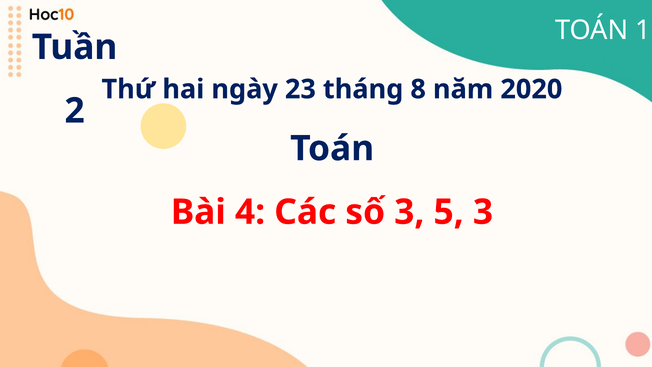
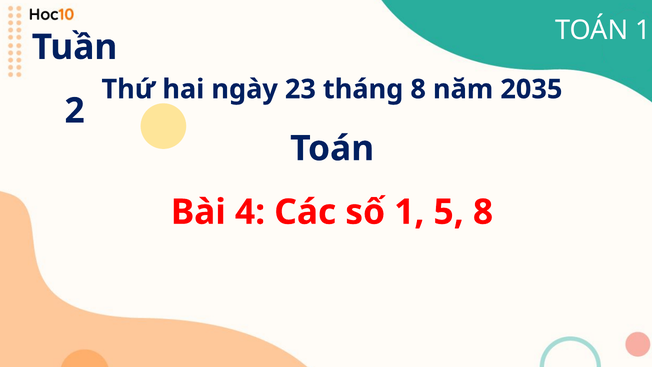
2020: 2020 -> 2035
số 3: 3 -> 1
5 3: 3 -> 8
